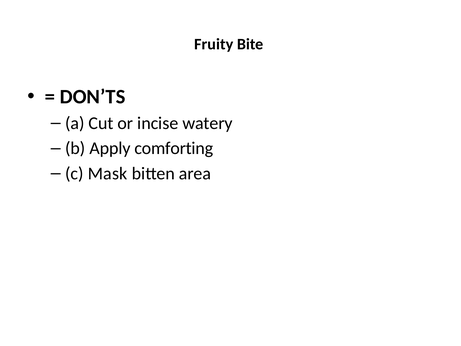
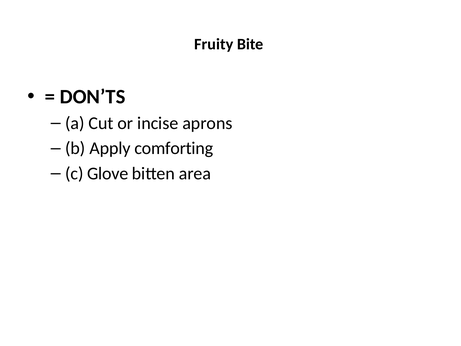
watery: watery -> aprons
Mask: Mask -> Glove
